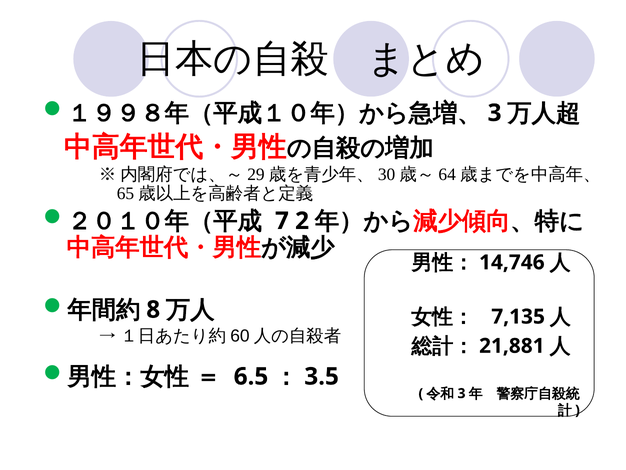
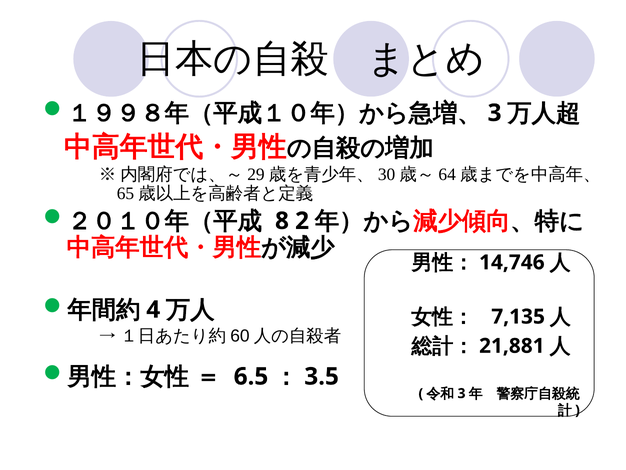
7: 7 -> 8
8: 8 -> 4
